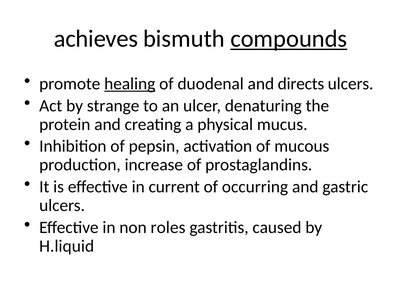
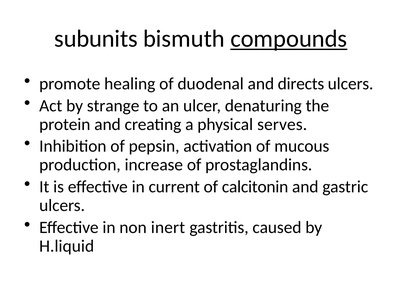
achieves: achieves -> subunits
healing underline: present -> none
mucus: mucus -> serves
occurring: occurring -> calcitonin
roles: roles -> inert
